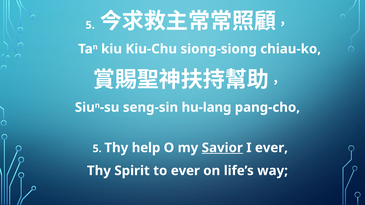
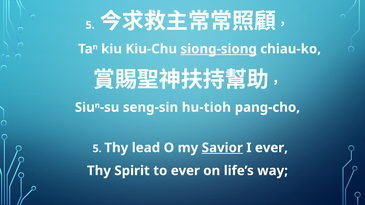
siong-siong underline: none -> present
hu-lang: hu-lang -> hu-tioh
help: help -> lead
